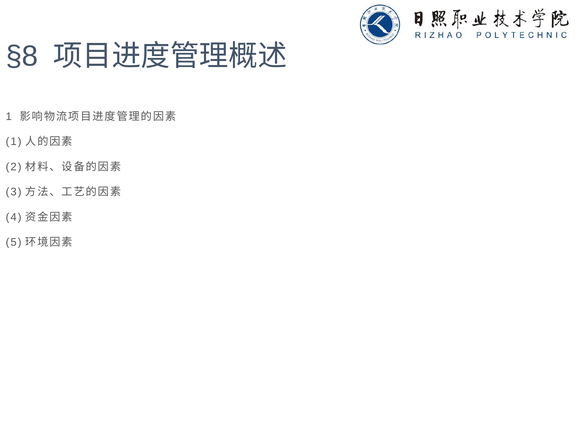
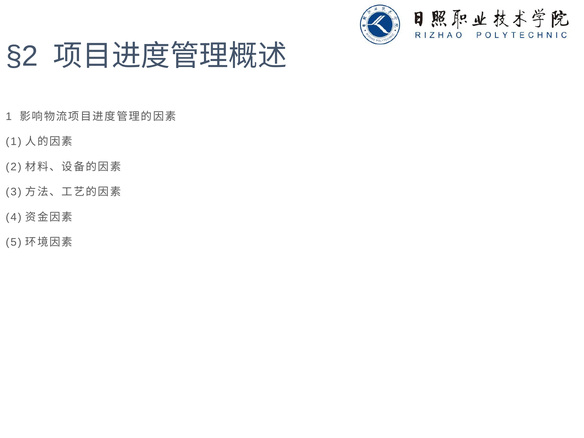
§8: §8 -> §2
